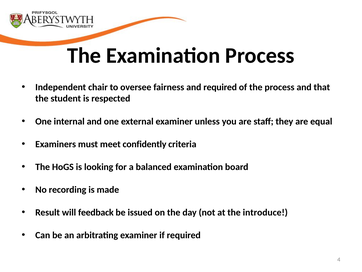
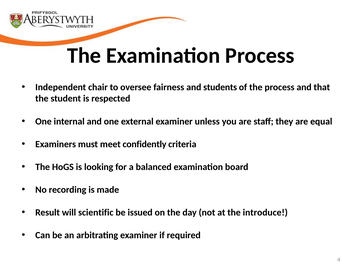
and required: required -> students
feedback: feedback -> scientific
